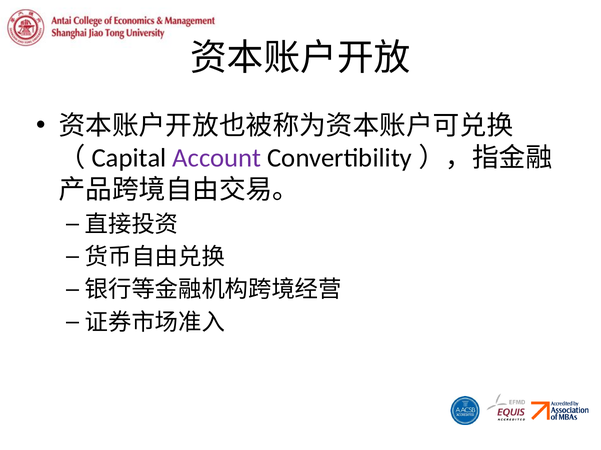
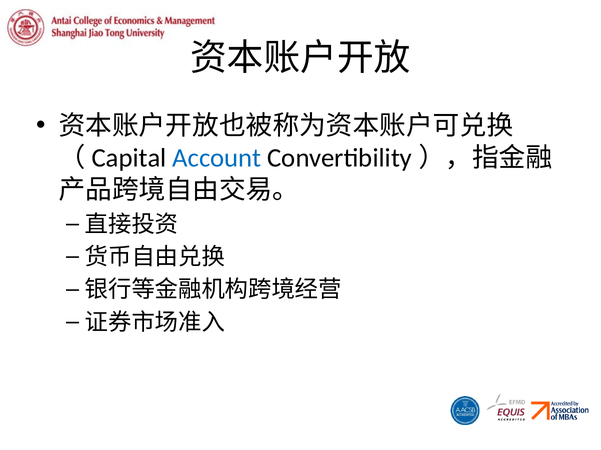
Account colour: purple -> blue
